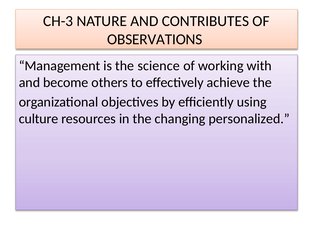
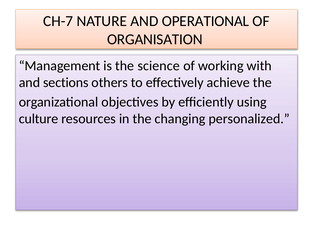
CH-3: CH-3 -> CH-7
CONTRIBUTES: CONTRIBUTES -> OPERATIONAL
OBSERVATIONS: OBSERVATIONS -> ORGANISATION
become: become -> sections
